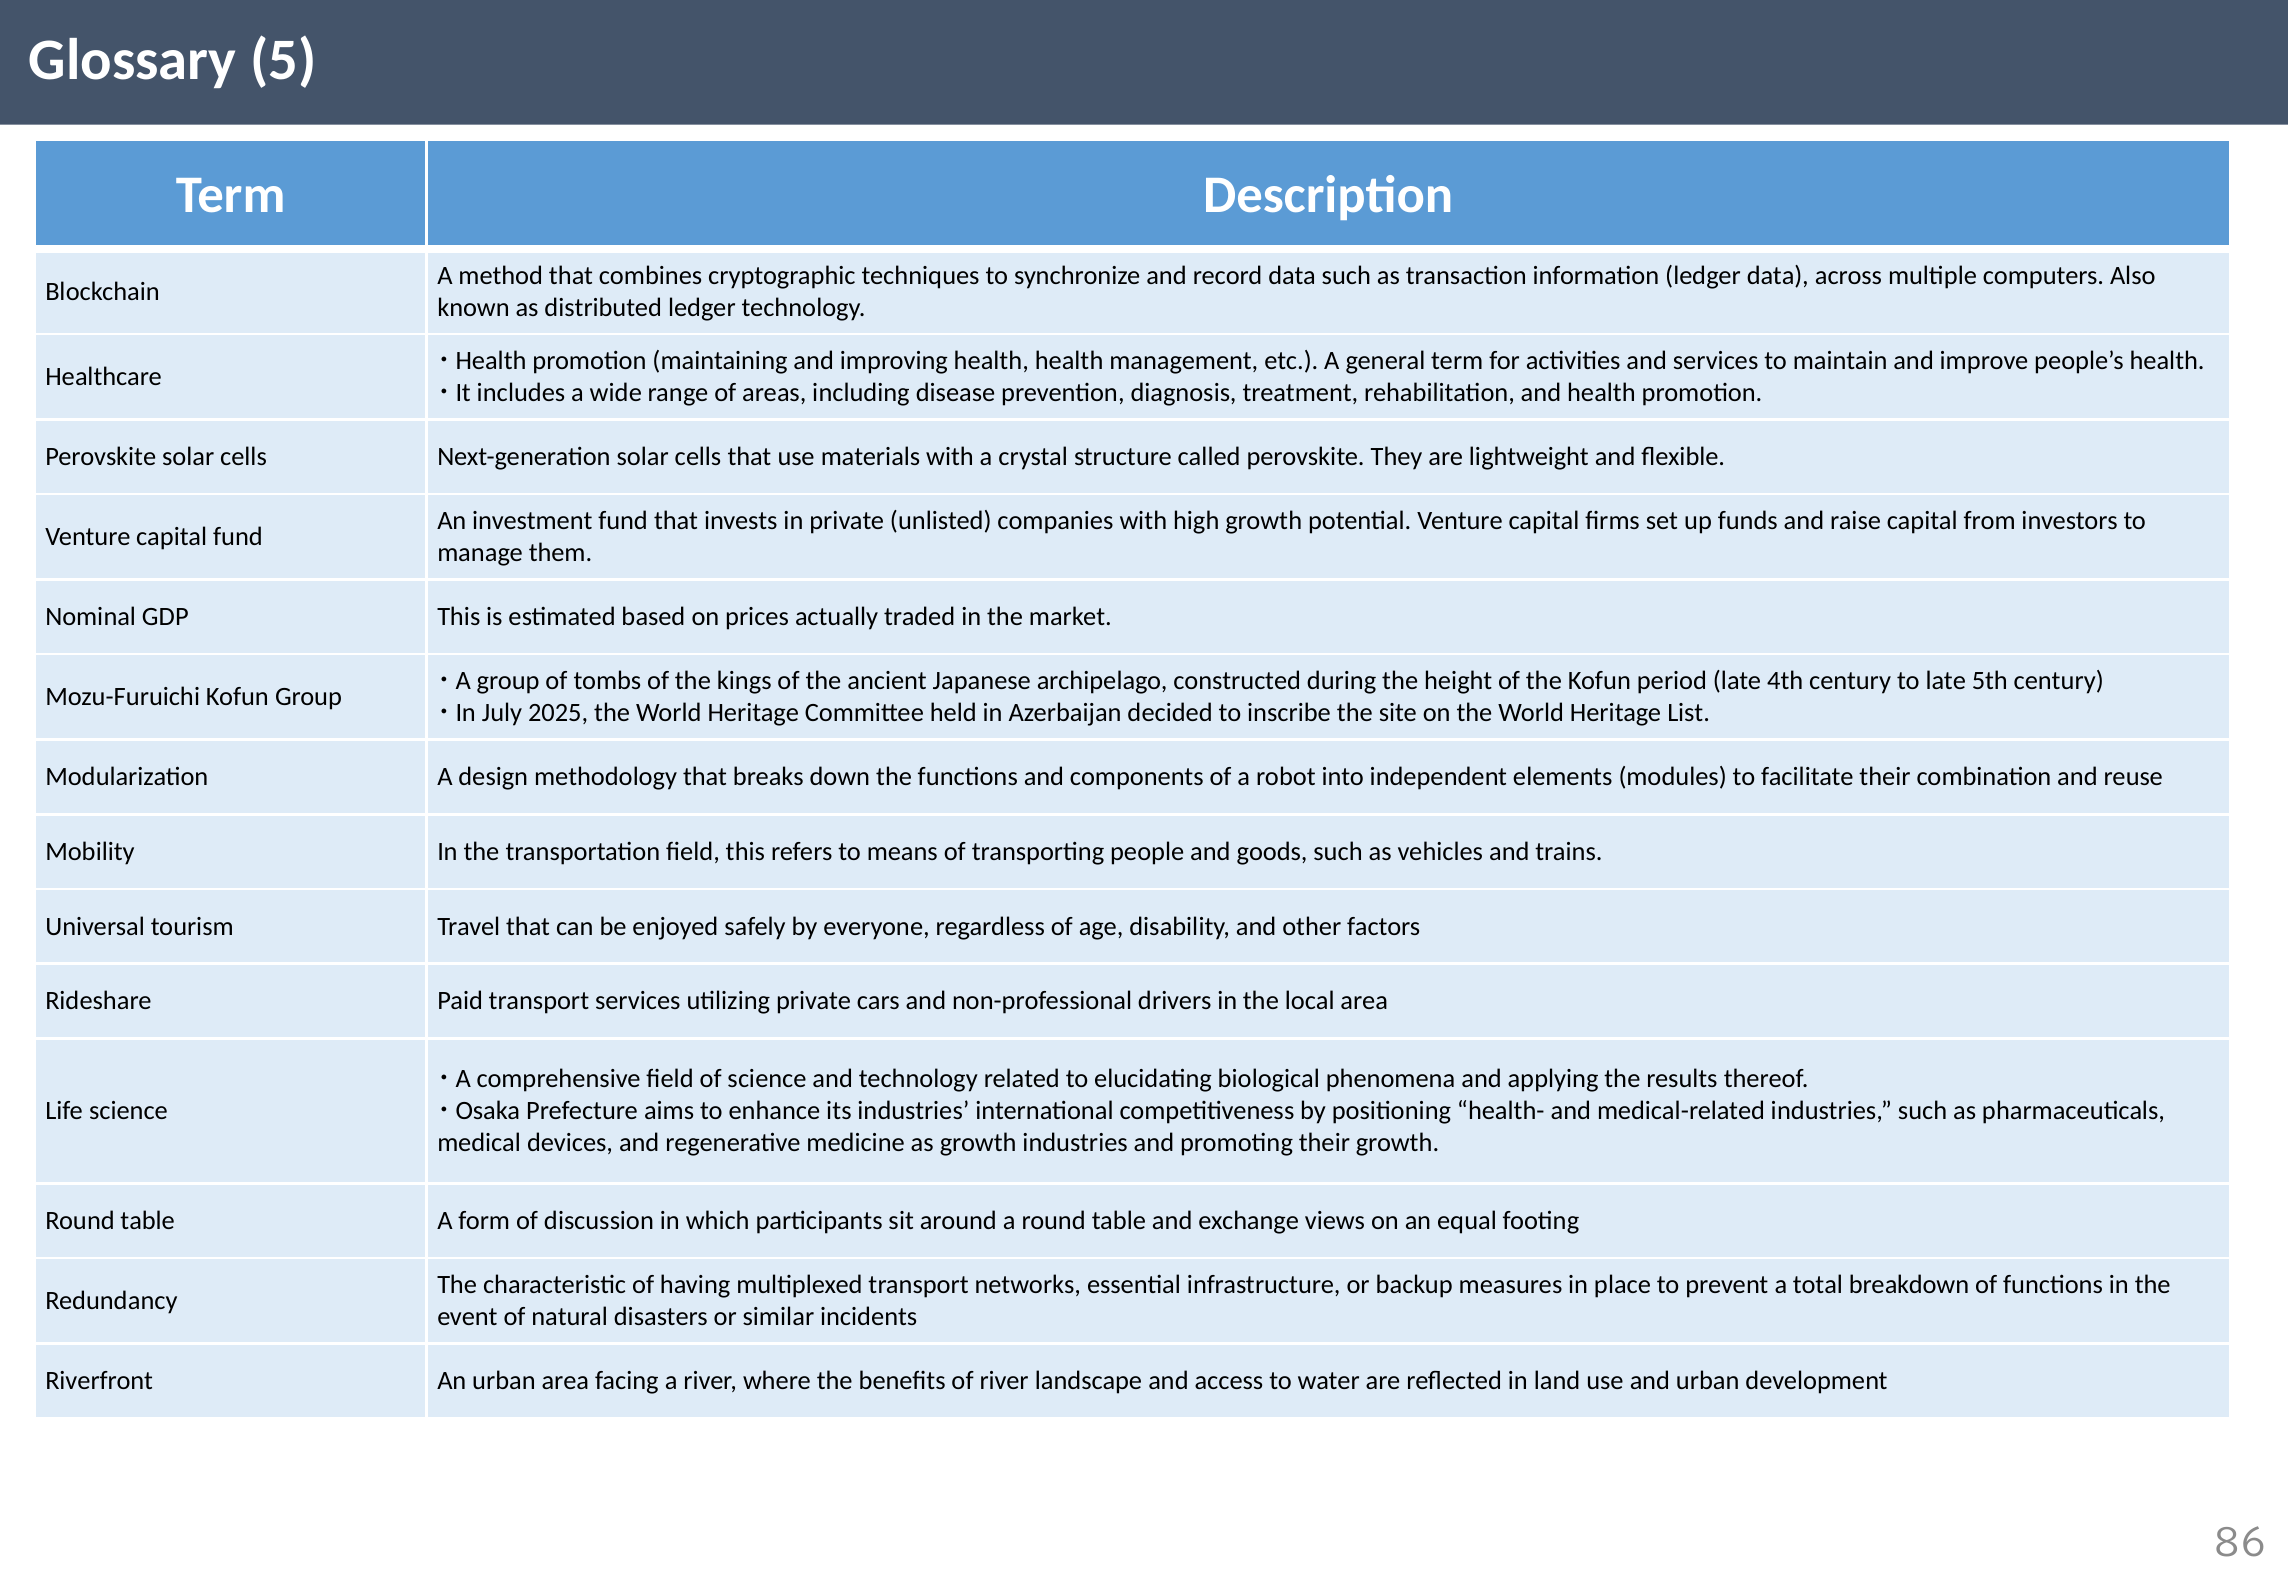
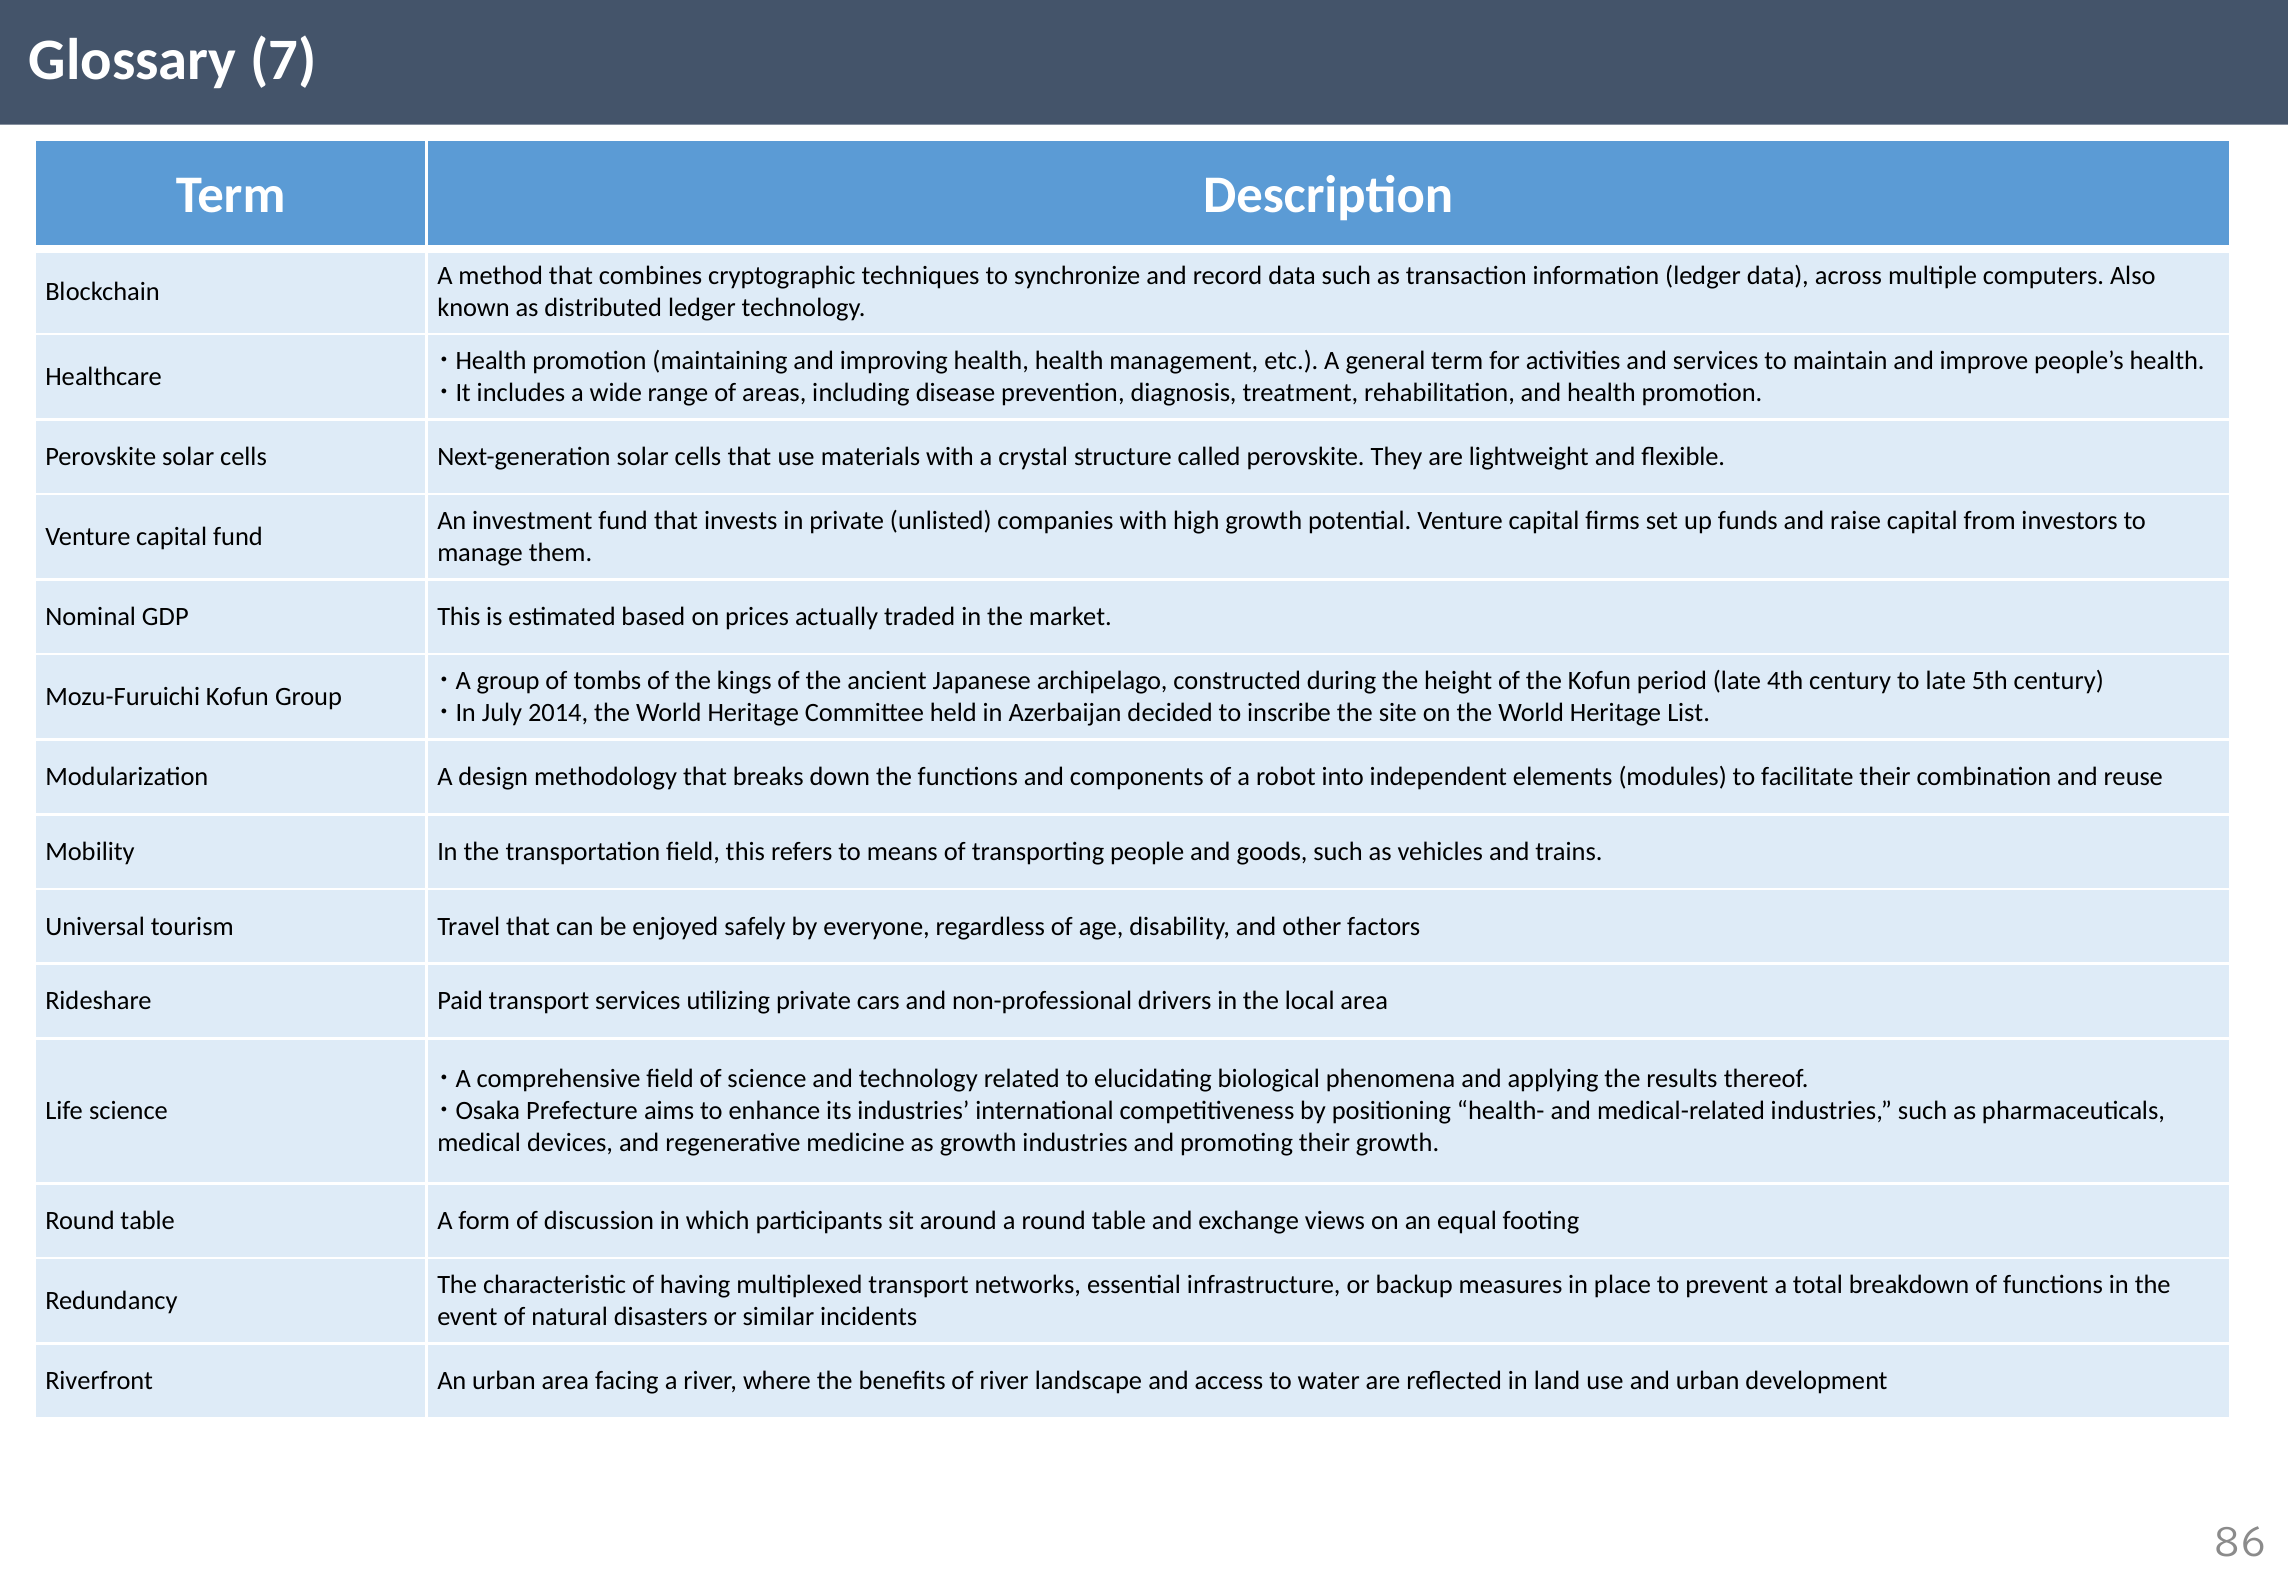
5: 5 -> 7
2025: 2025 -> 2014
